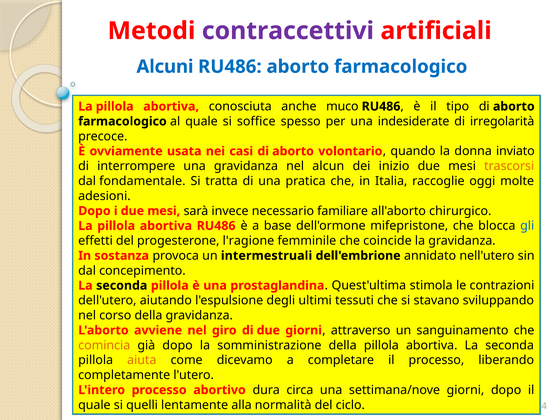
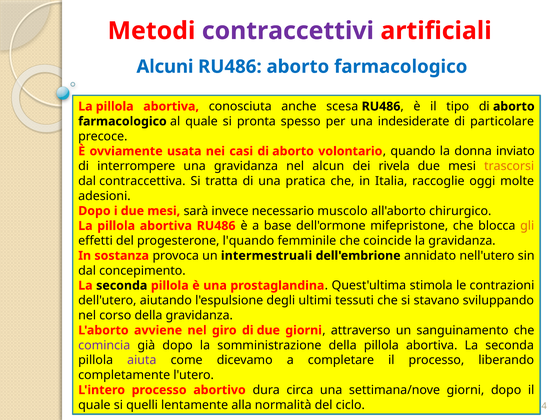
muco: muco -> scesa
soffice: soffice -> pronta
irregolarità: irregolarità -> particolare
inizio: inizio -> rivela
fondamentale: fondamentale -> contraccettiva
familiare: familiare -> muscolo
gli colour: blue -> orange
l'ragione: l'ragione -> l'quando
comincia colour: orange -> purple
aiuta colour: orange -> purple
